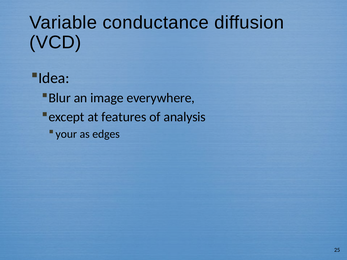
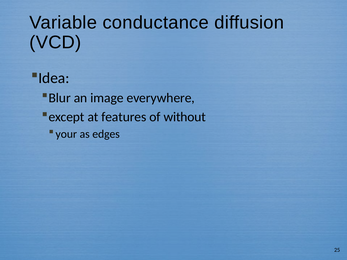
analysis: analysis -> without
